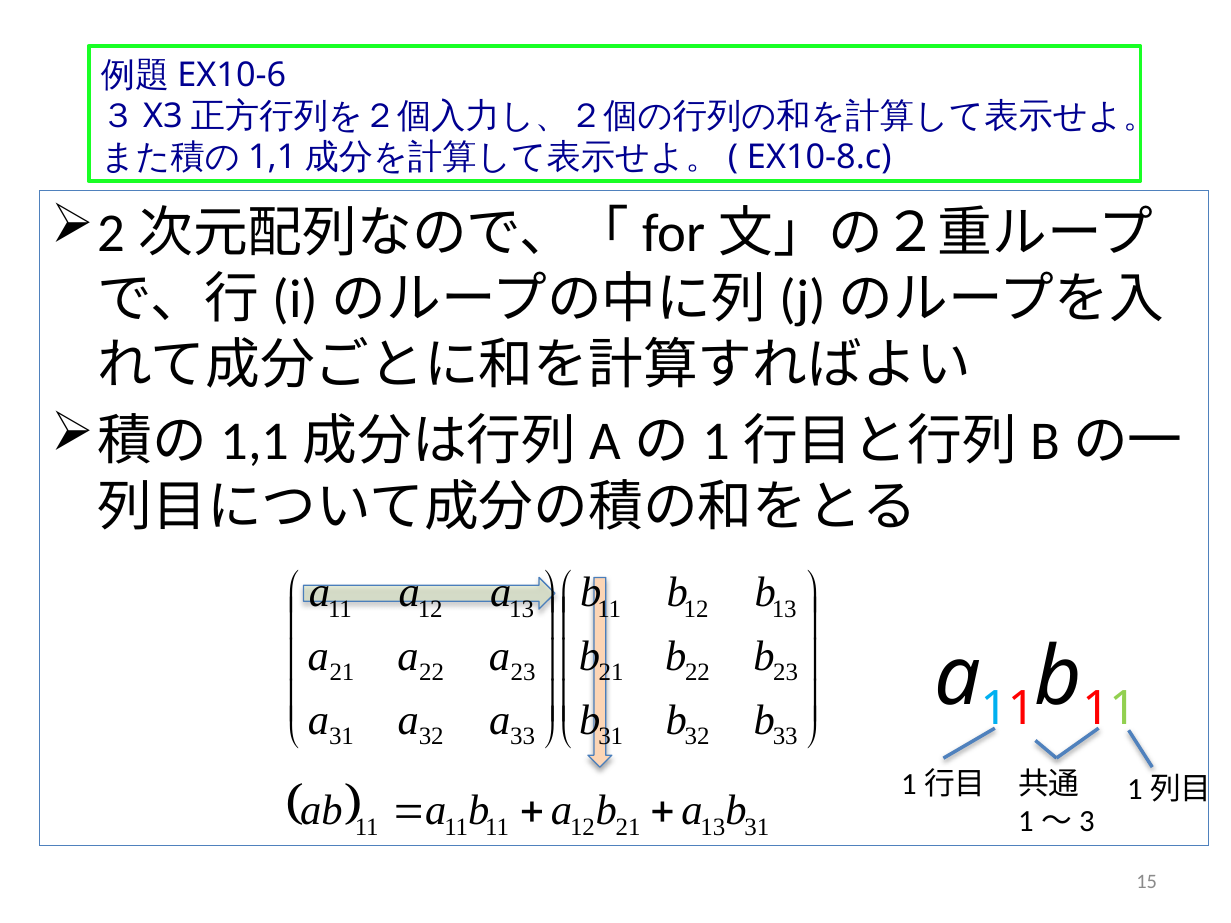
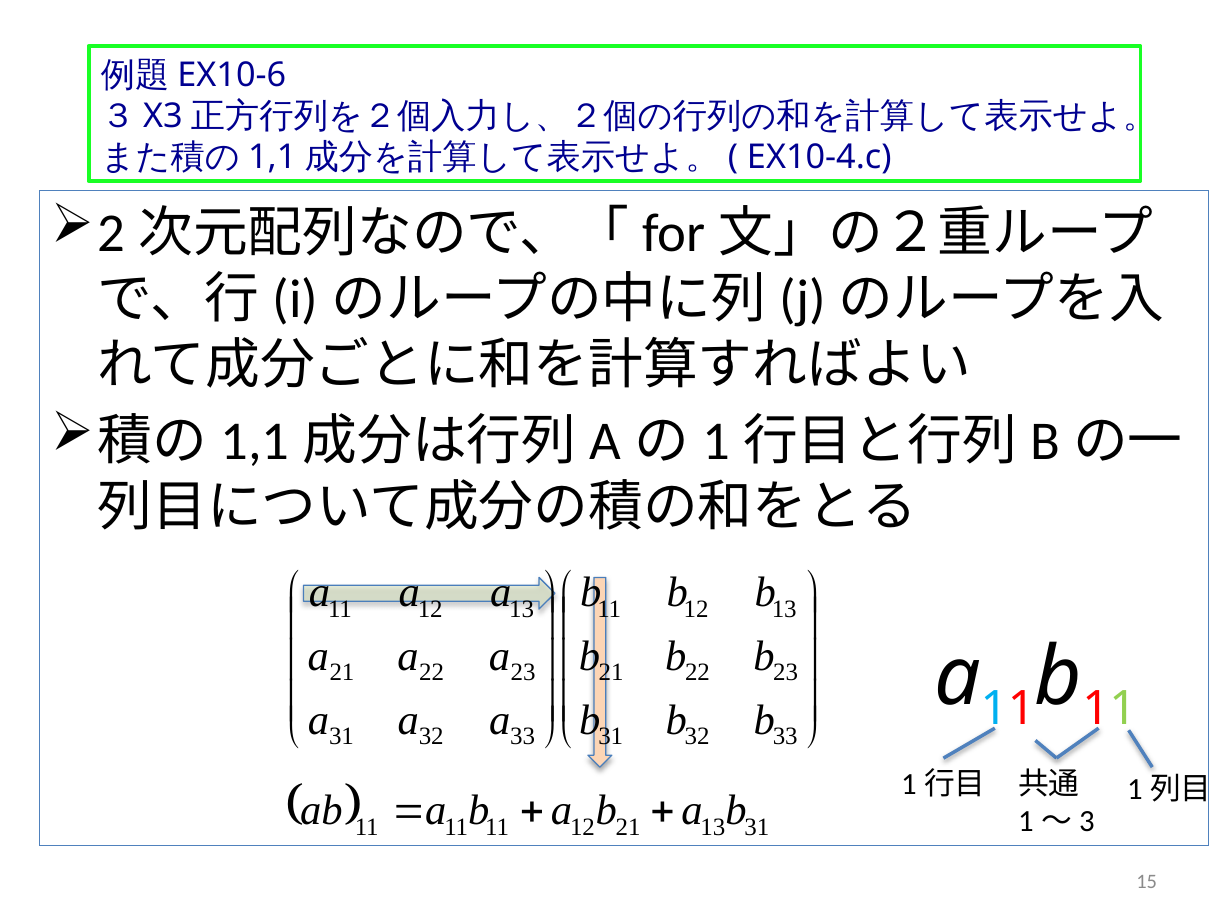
EX10-8.c: EX10-8.c -> EX10-4.c
